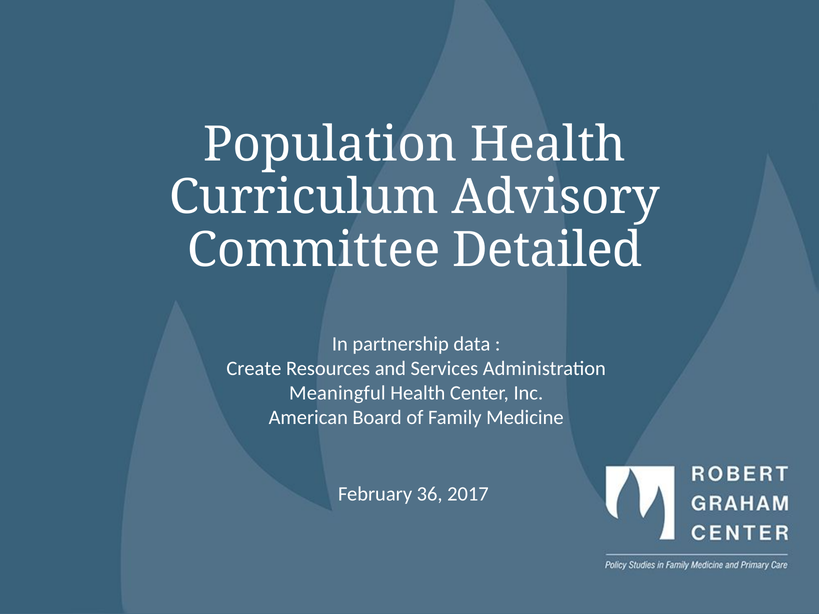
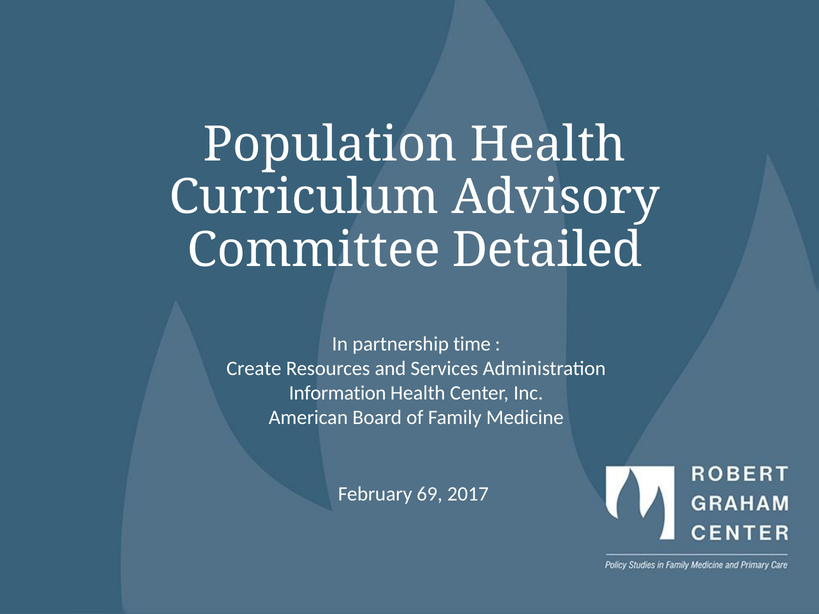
data: data -> time
Meaningful: Meaningful -> Information
36: 36 -> 69
